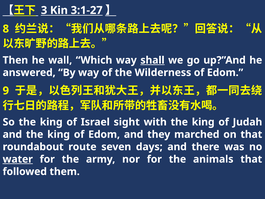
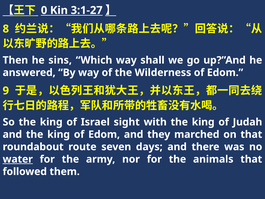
3: 3 -> 0
wall: wall -> sins
shall underline: present -> none
